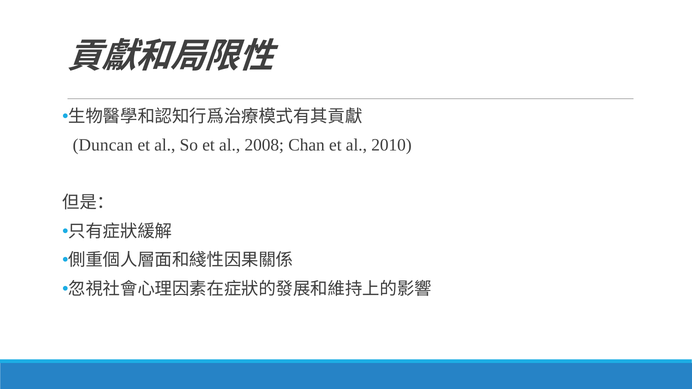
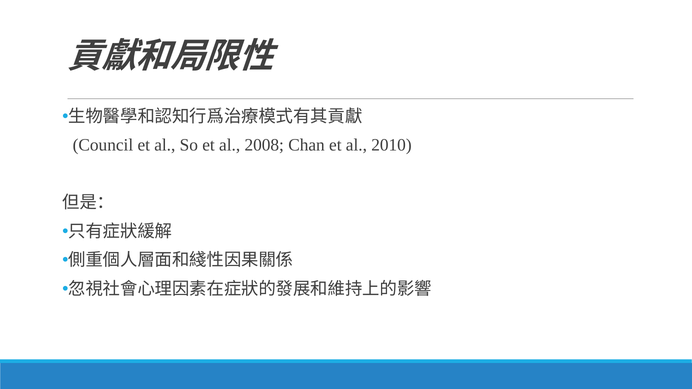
Duncan: Duncan -> Council
